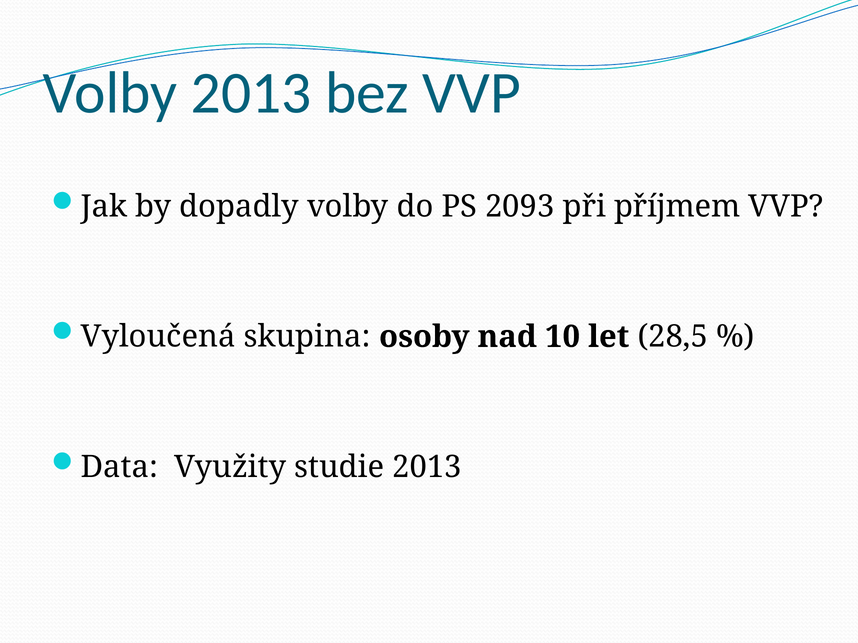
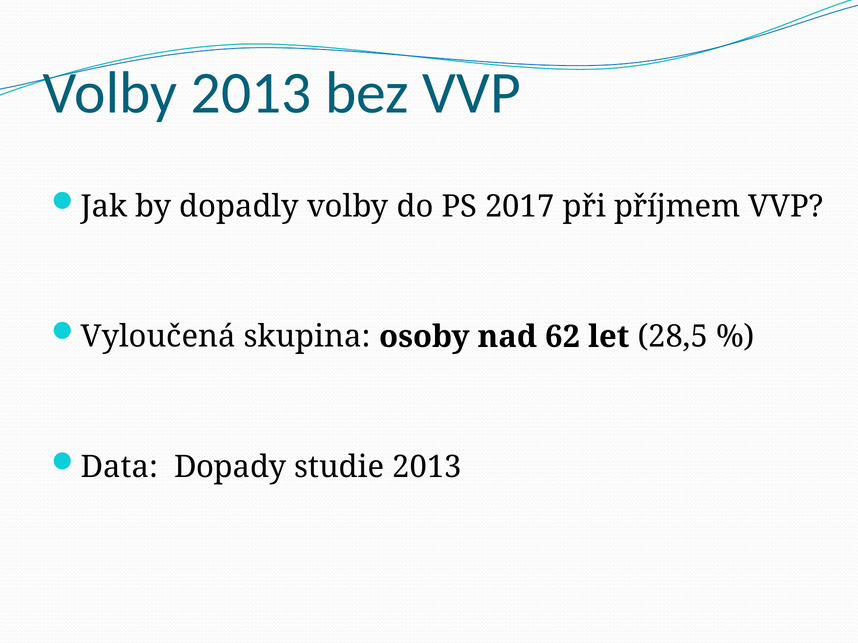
2093: 2093 -> 2017
10: 10 -> 62
Využity: Využity -> Dopady
